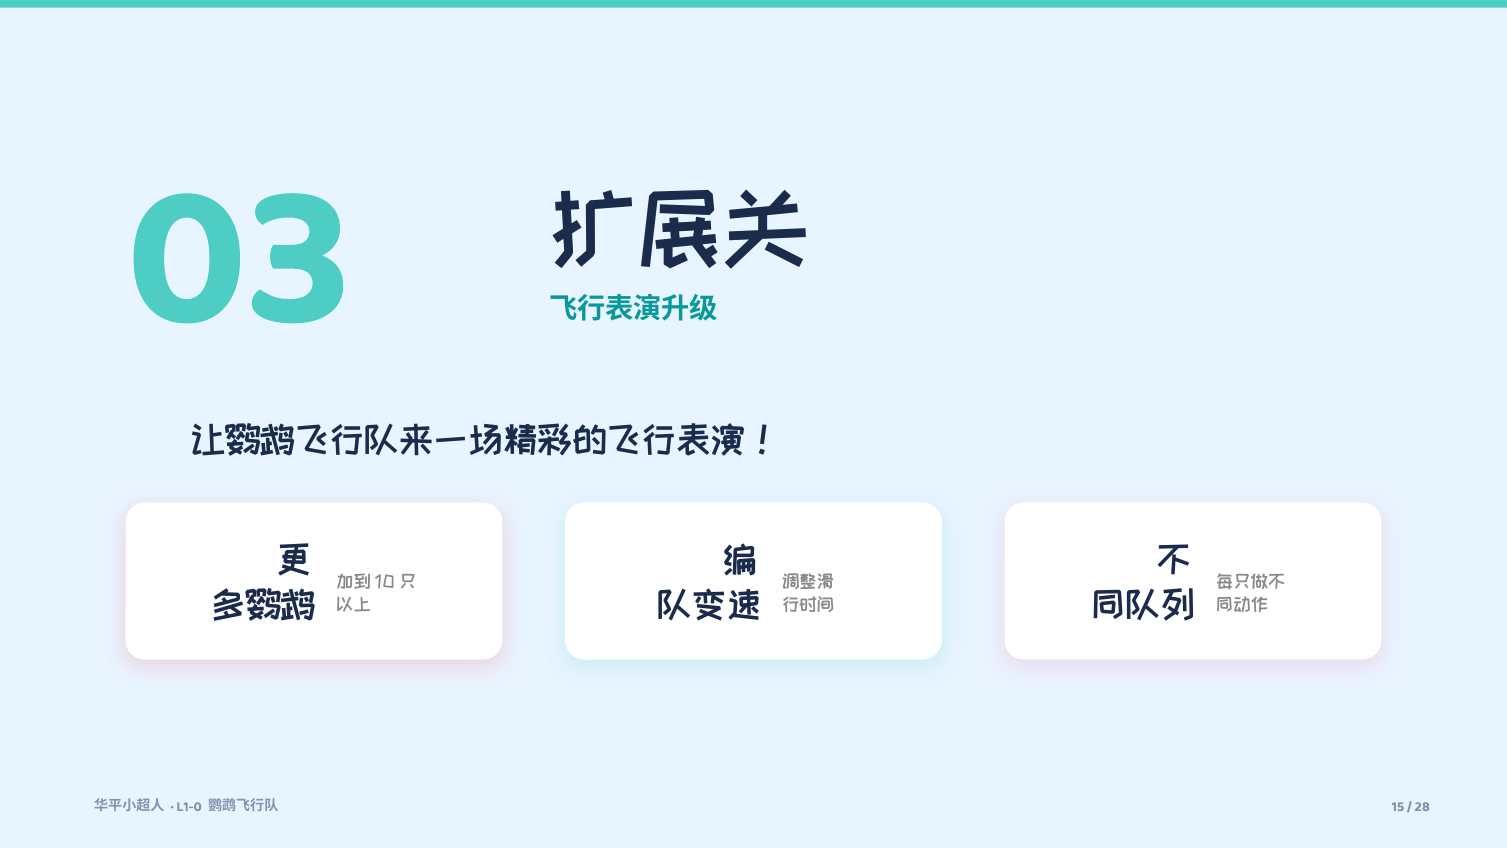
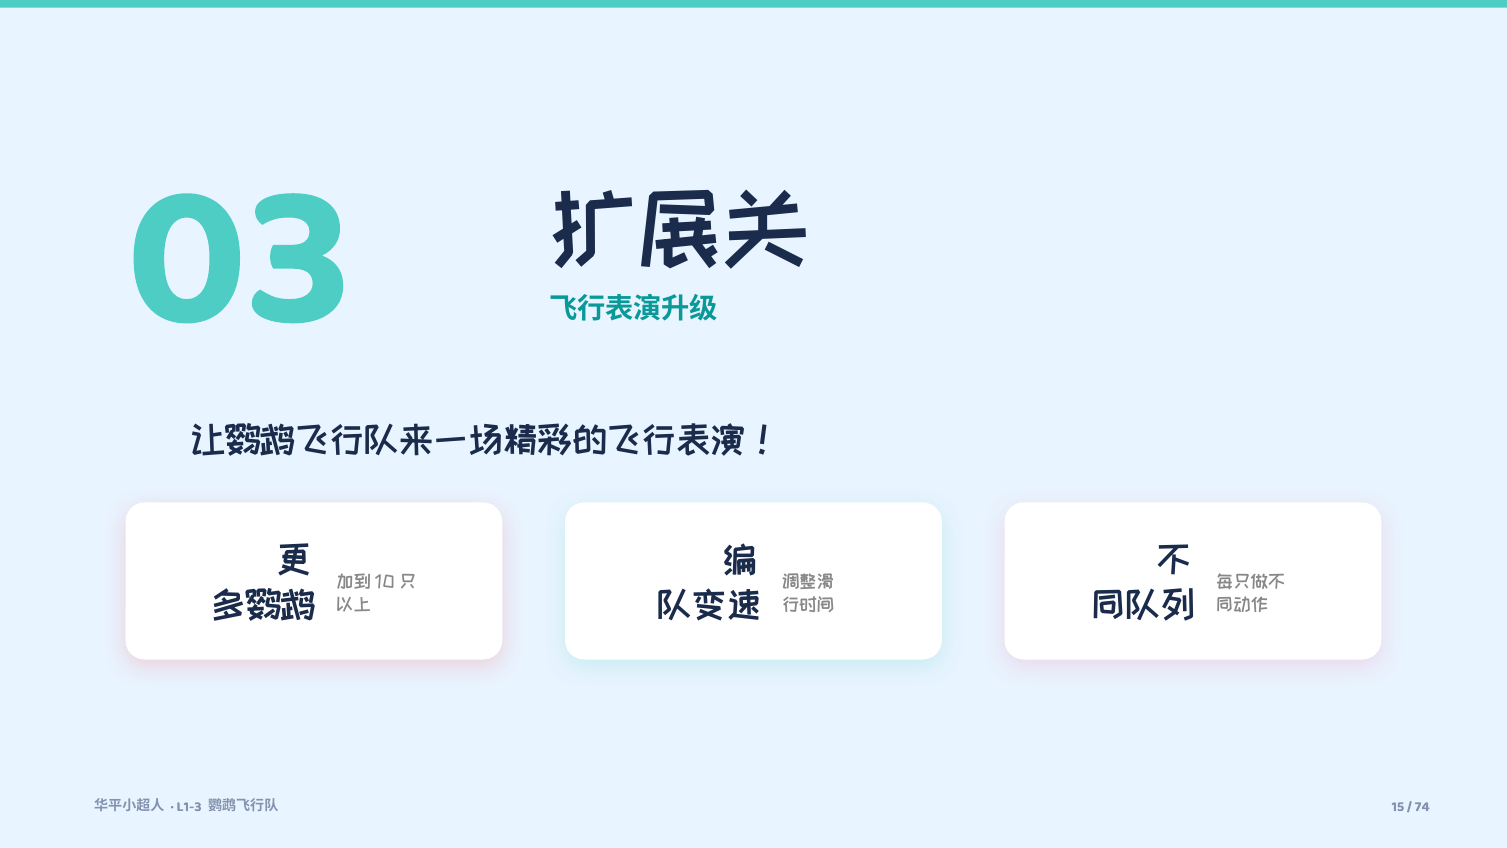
L1-0: L1-0 -> L1-3
28: 28 -> 74
